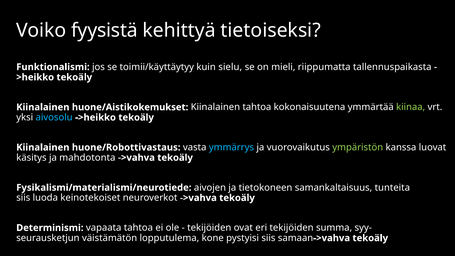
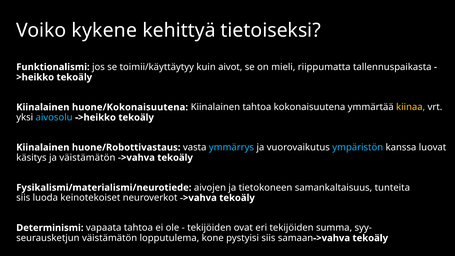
fyysistä: fyysistä -> kykene
sielu: sielu -> aivot
huone/Aistikokemukset: huone/Aistikokemukset -> huone/Kokonaisuutena
kiinaa colour: light green -> yellow
ympäristön colour: light green -> light blue
ja mahdotonta: mahdotonta -> väistämätön
